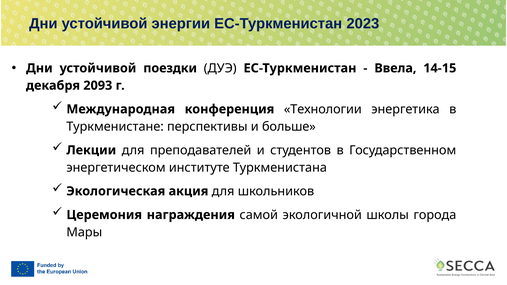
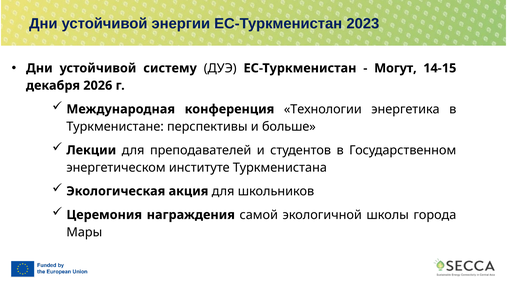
поездки: поездки -> систему
Ввела: Ввела -> Могут
2093: 2093 -> 2026
